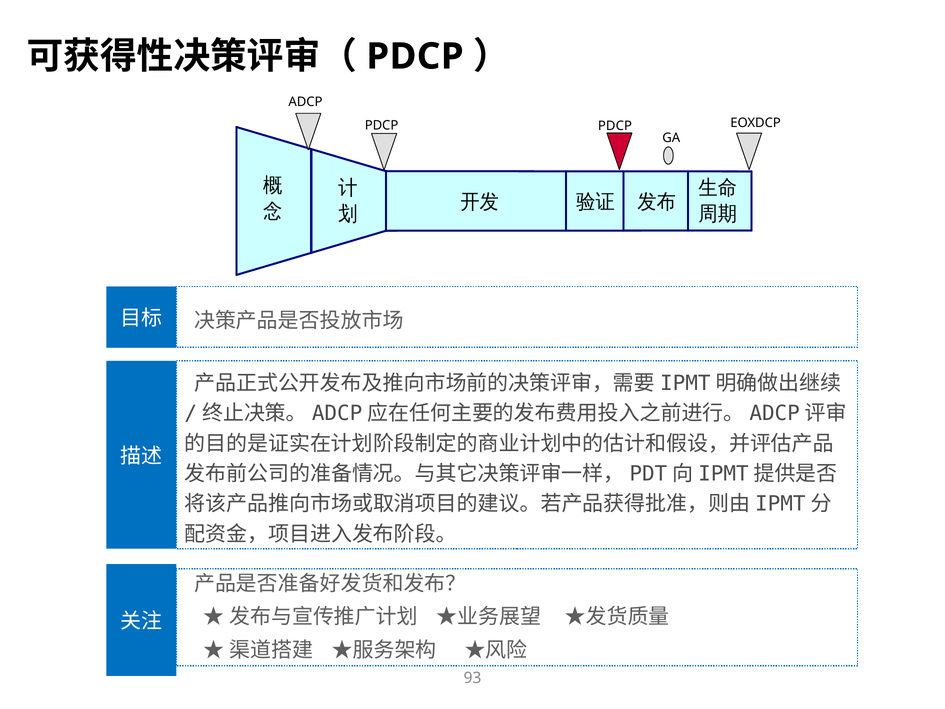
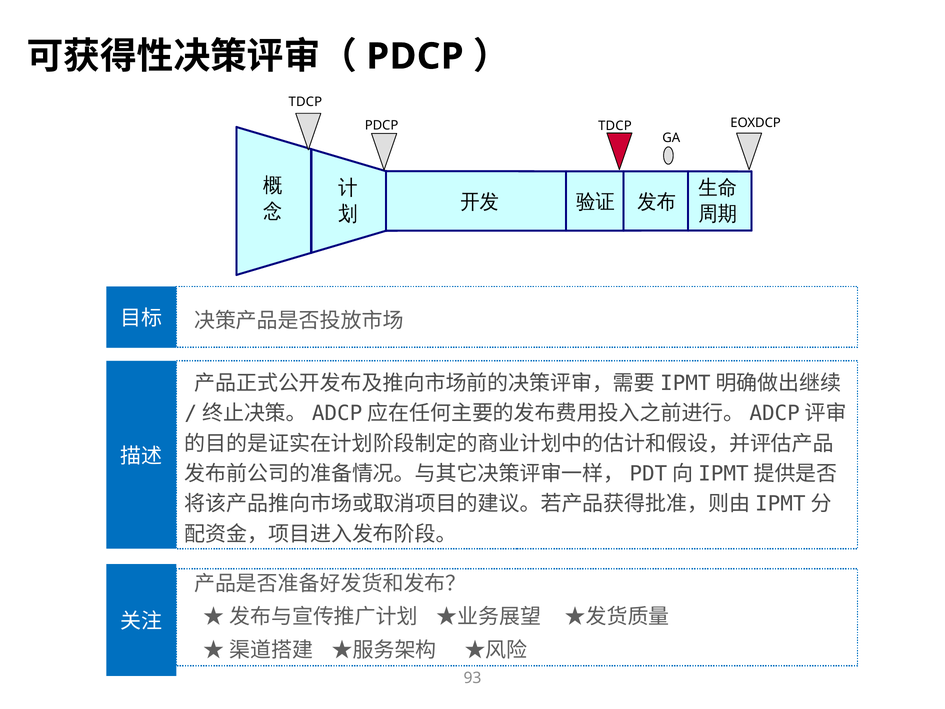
ADCP at (305, 102): ADCP -> TDCP
PDCP PDCP: PDCP -> TDCP
